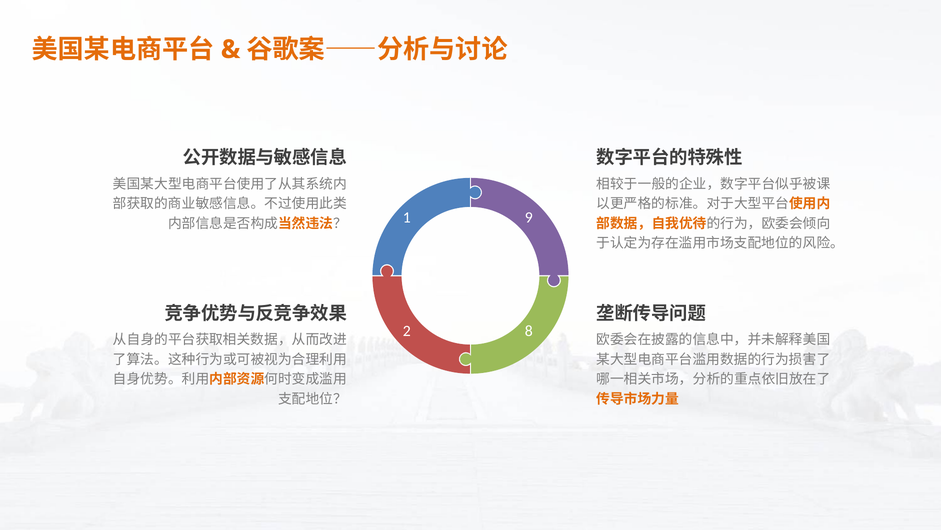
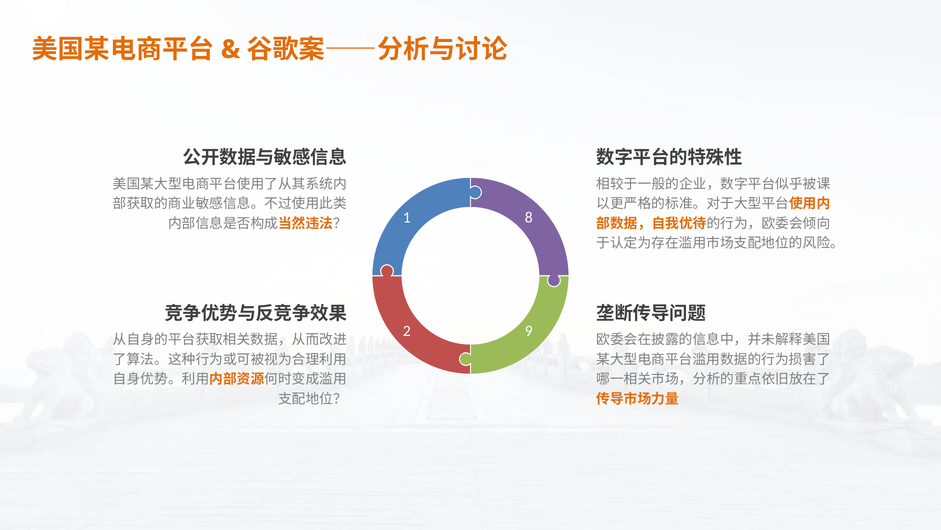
9: 9 -> 8
8: 8 -> 9
